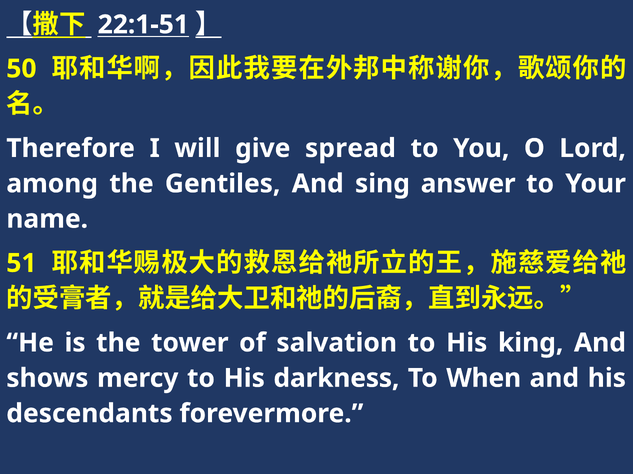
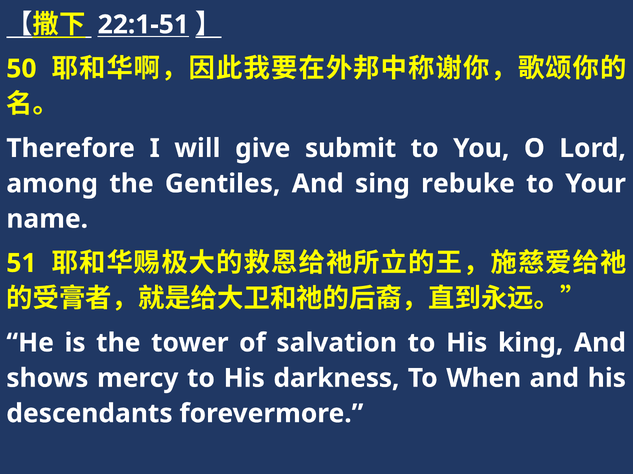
spread: spread -> submit
answer: answer -> rebuke
